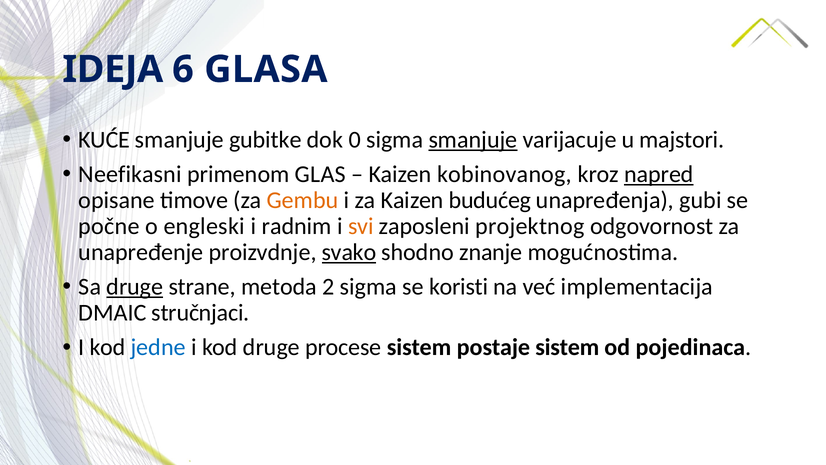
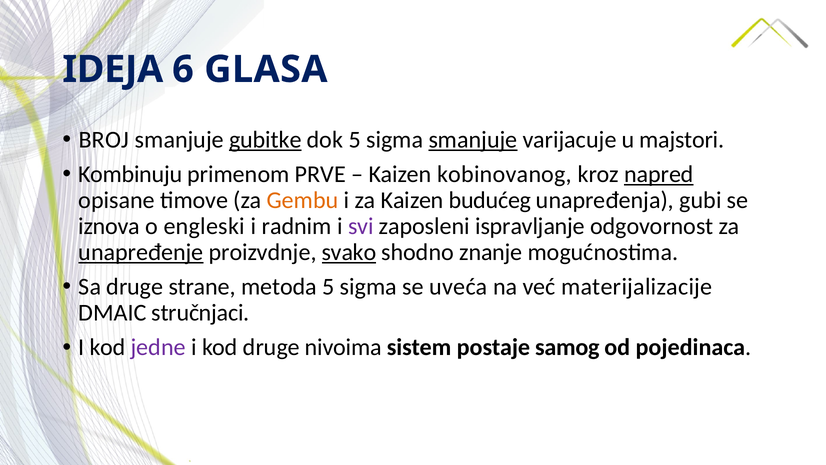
KUĆE: KUĆE -> BROJ
gubitke underline: none -> present
dok 0: 0 -> 5
Neefikasni: Neefikasni -> Kombinuju
GLAS: GLAS -> PRVE
počne: počne -> iznova
svi colour: orange -> purple
projektnog: projektnog -> ispravljanje
unapređenje underline: none -> present
druge at (135, 287) underline: present -> none
metoda 2: 2 -> 5
koristi: koristi -> uveća
implementacija: implementacija -> materijalizacije
jedne colour: blue -> purple
procese: procese -> nivoima
postaje sistem: sistem -> samog
